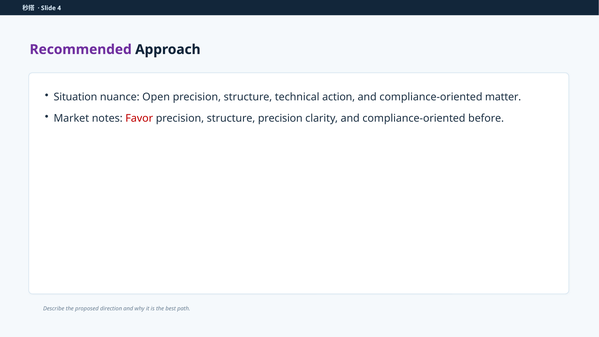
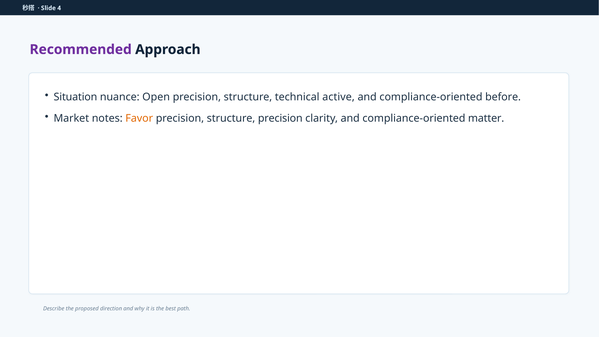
action: action -> active
matter: matter -> before
Favor colour: red -> orange
before: before -> matter
